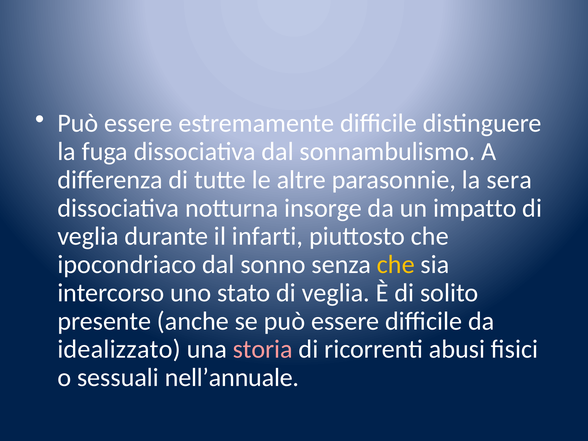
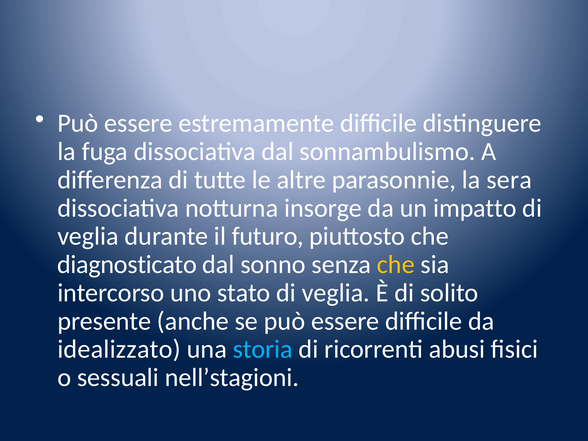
infarti: infarti -> futuro
ipocondriaco: ipocondriaco -> diagnosticato
storia colour: pink -> light blue
nell’annuale: nell’annuale -> nell’stagioni
